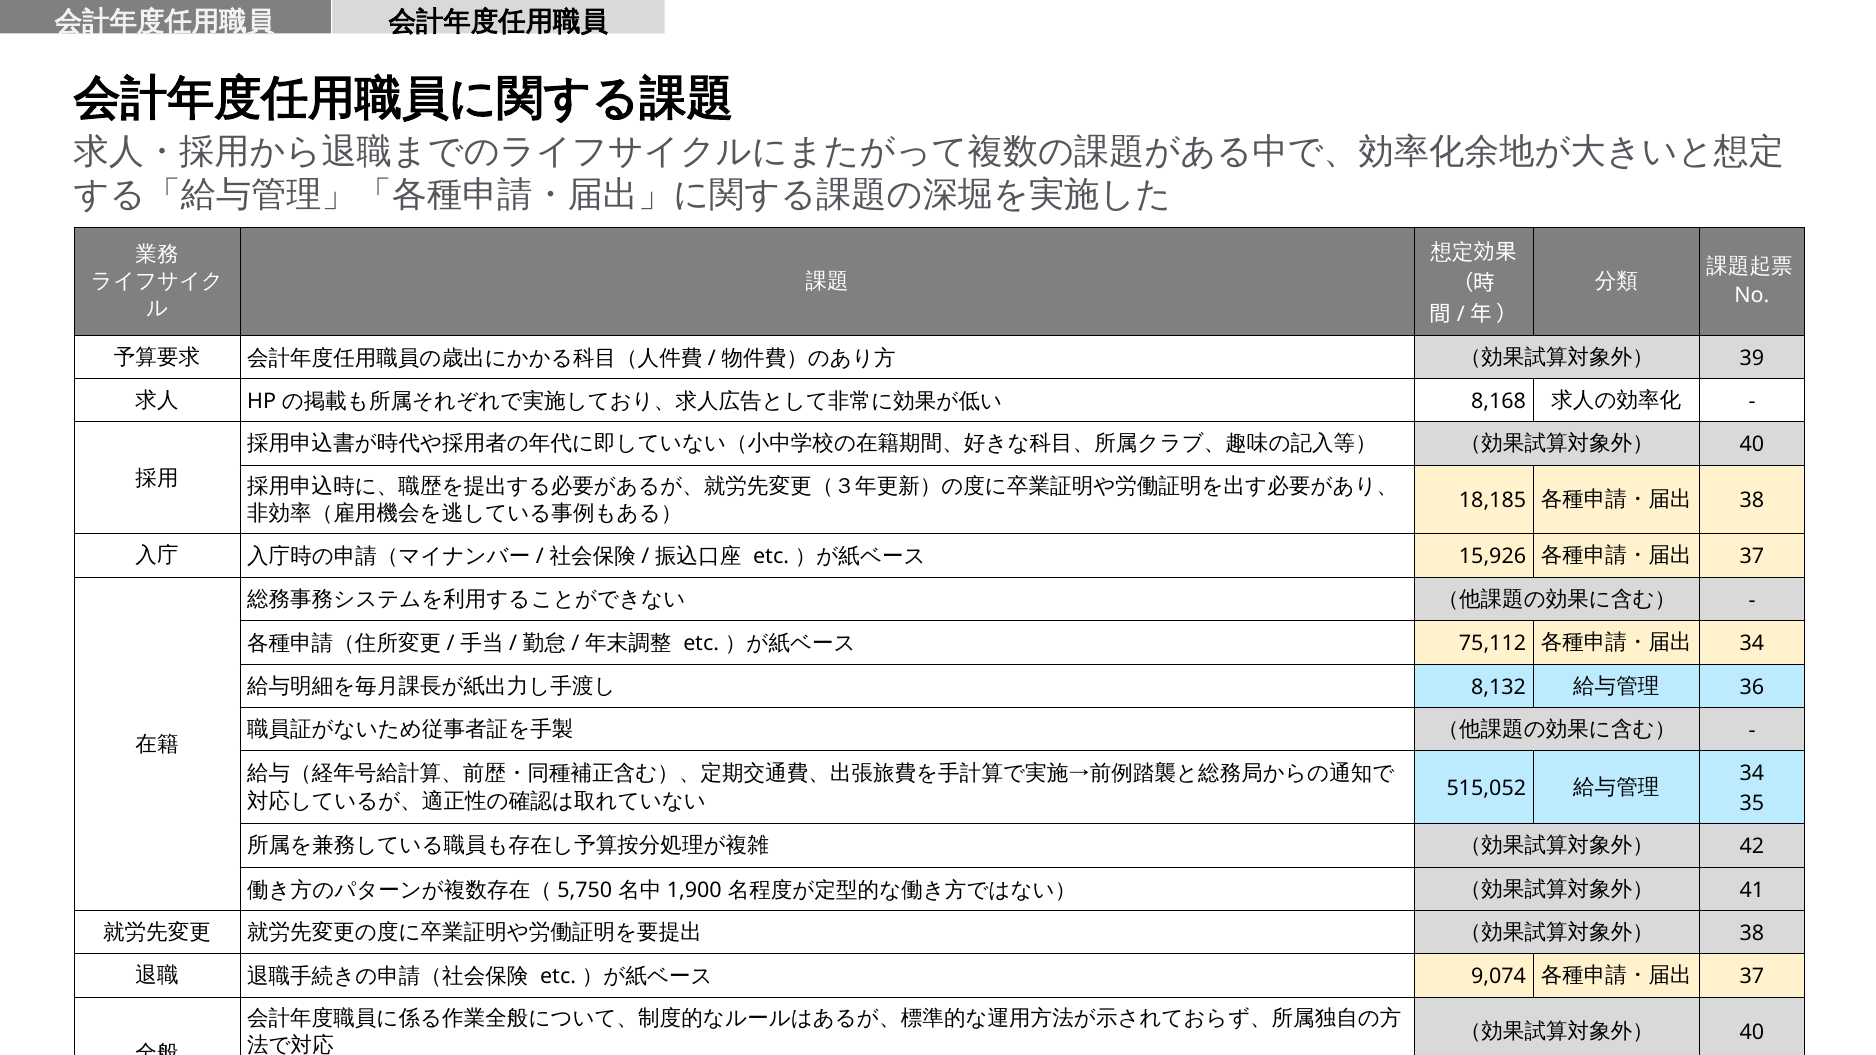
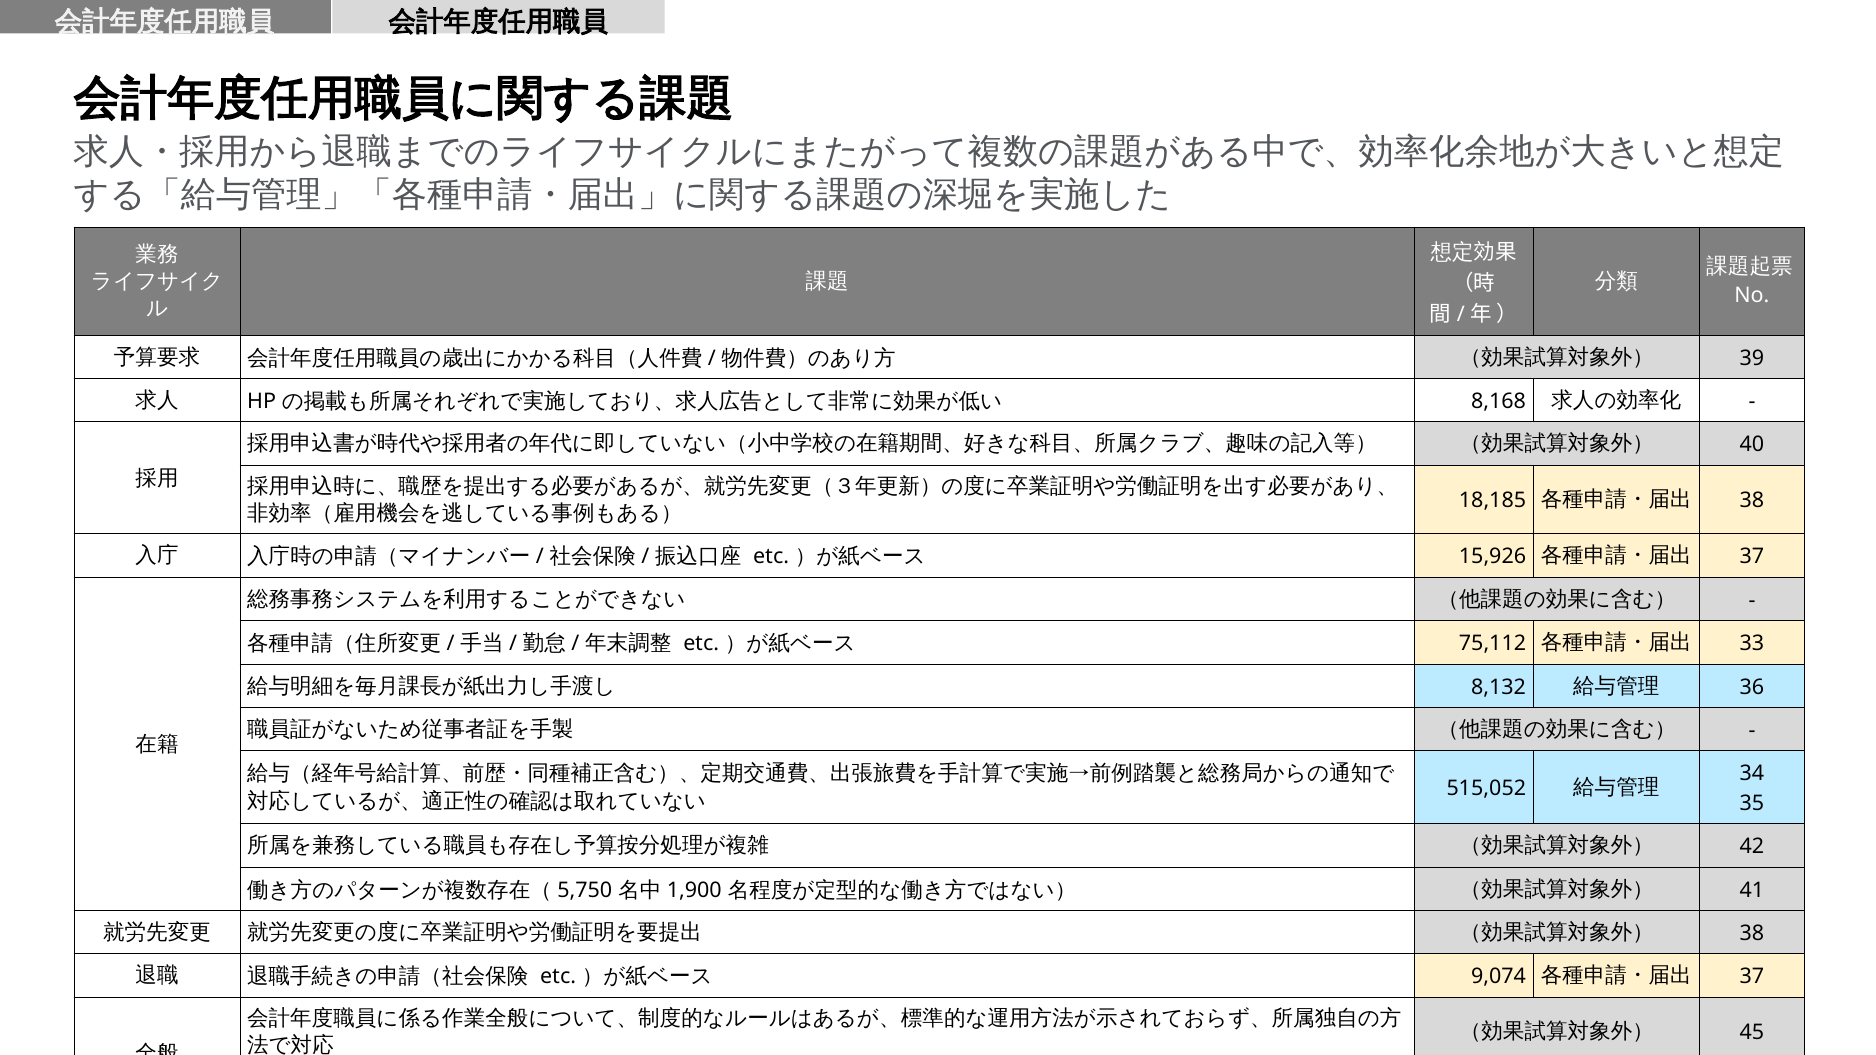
34 at (1752, 644): 34 -> 33
40 at (1752, 1033): 40 -> 45
